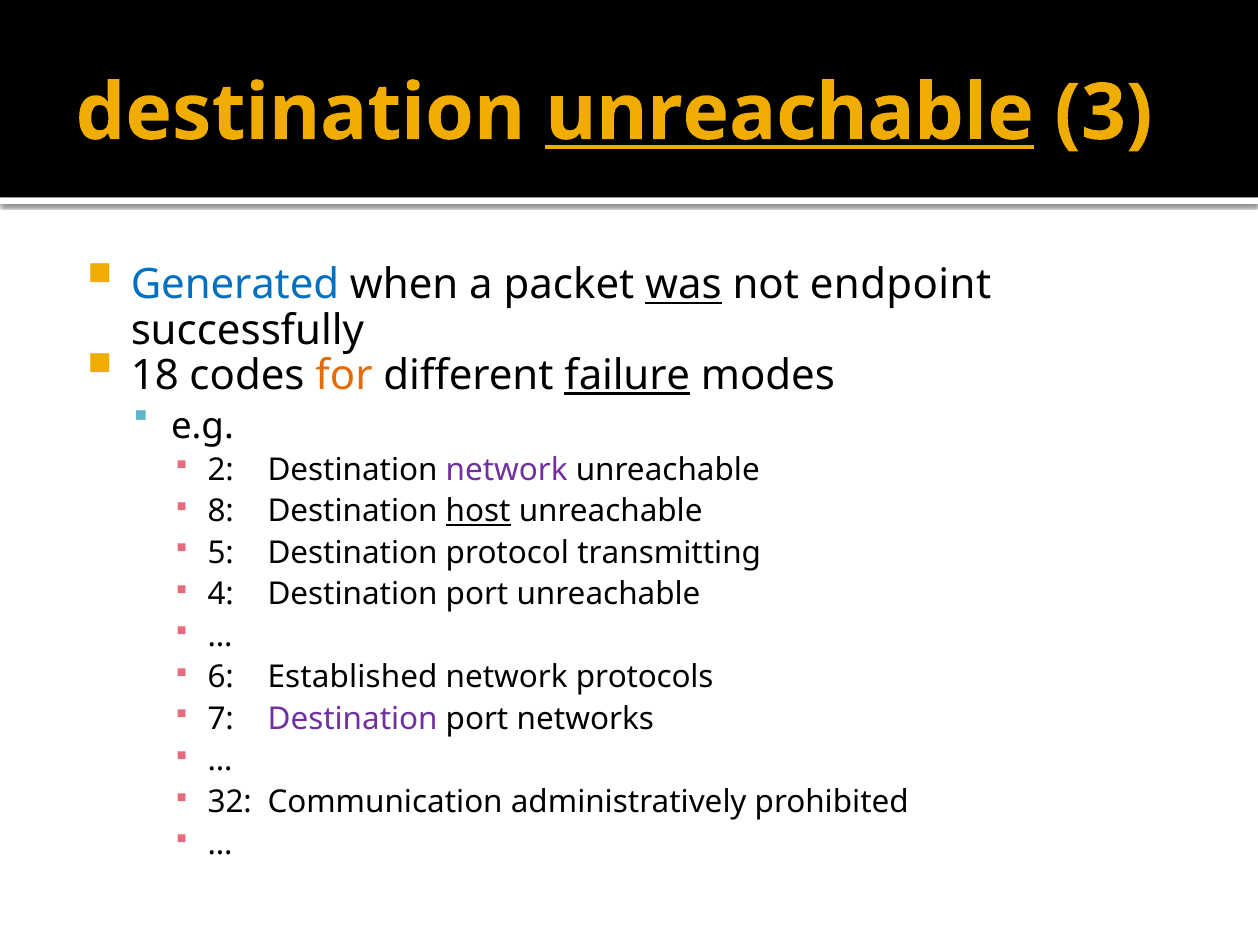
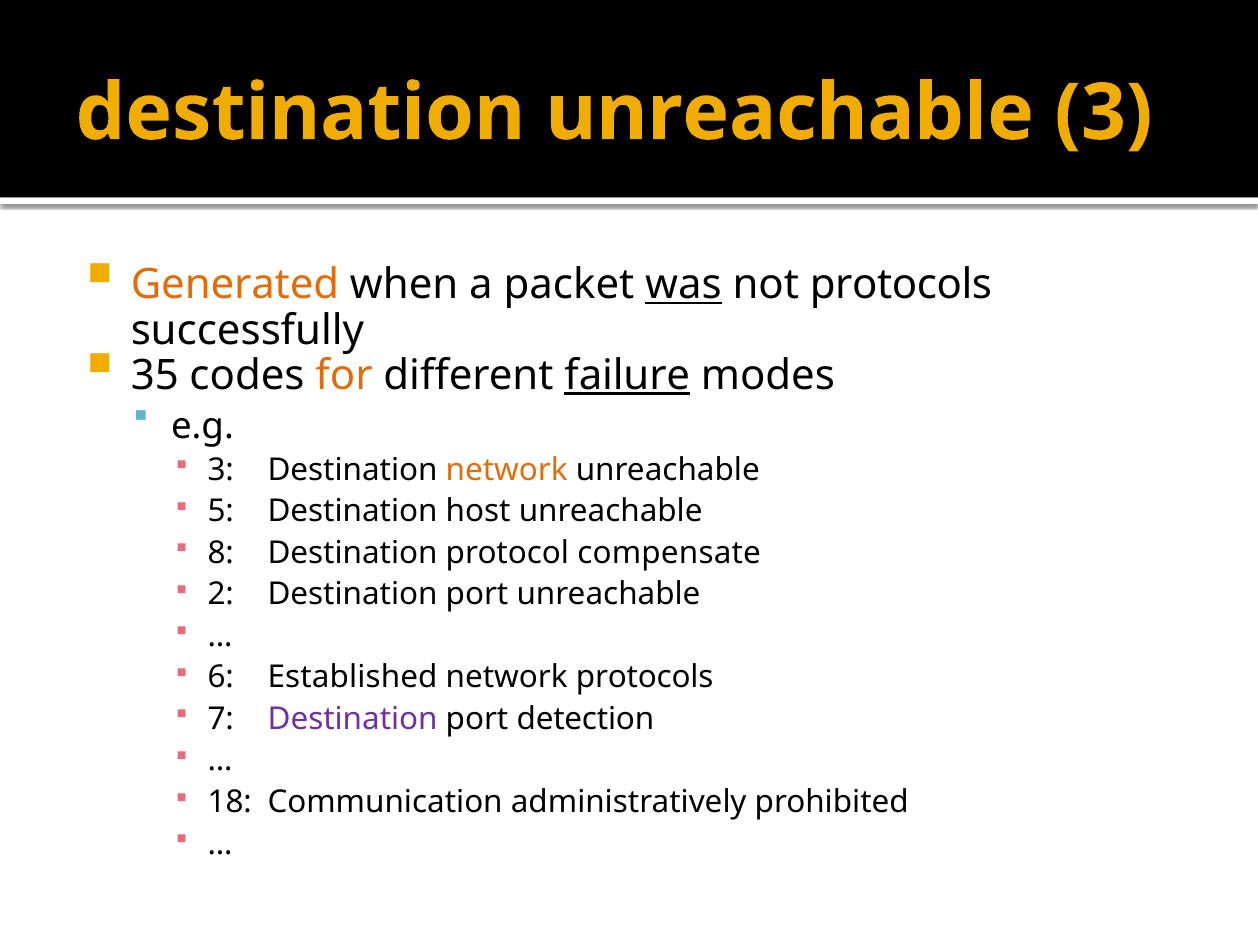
unreachable at (790, 113) underline: present -> none
Generated colour: blue -> orange
not endpoint: endpoint -> protocols
18: 18 -> 35
2 at (221, 470): 2 -> 3
network at (507, 470) colour: purple -> orange
8: 8 -> 5
host underline: present -> none
5: 5 -> 8
transmitting: transmitting -> compensate
4: 4 -> 2
networks: networks -> detection
32: 32 -> 18
